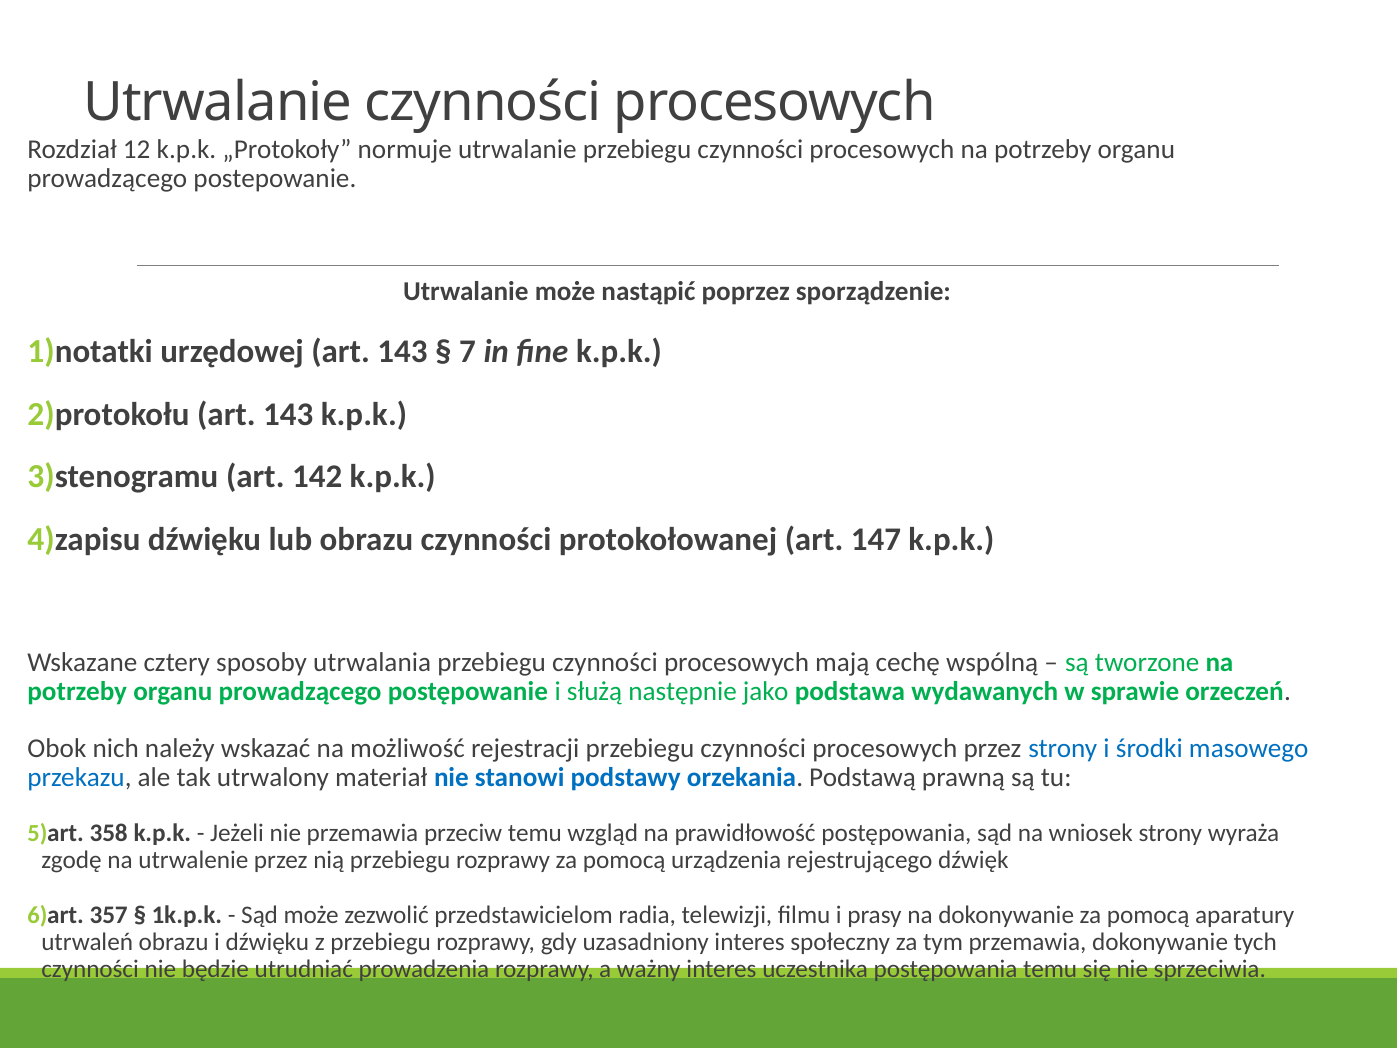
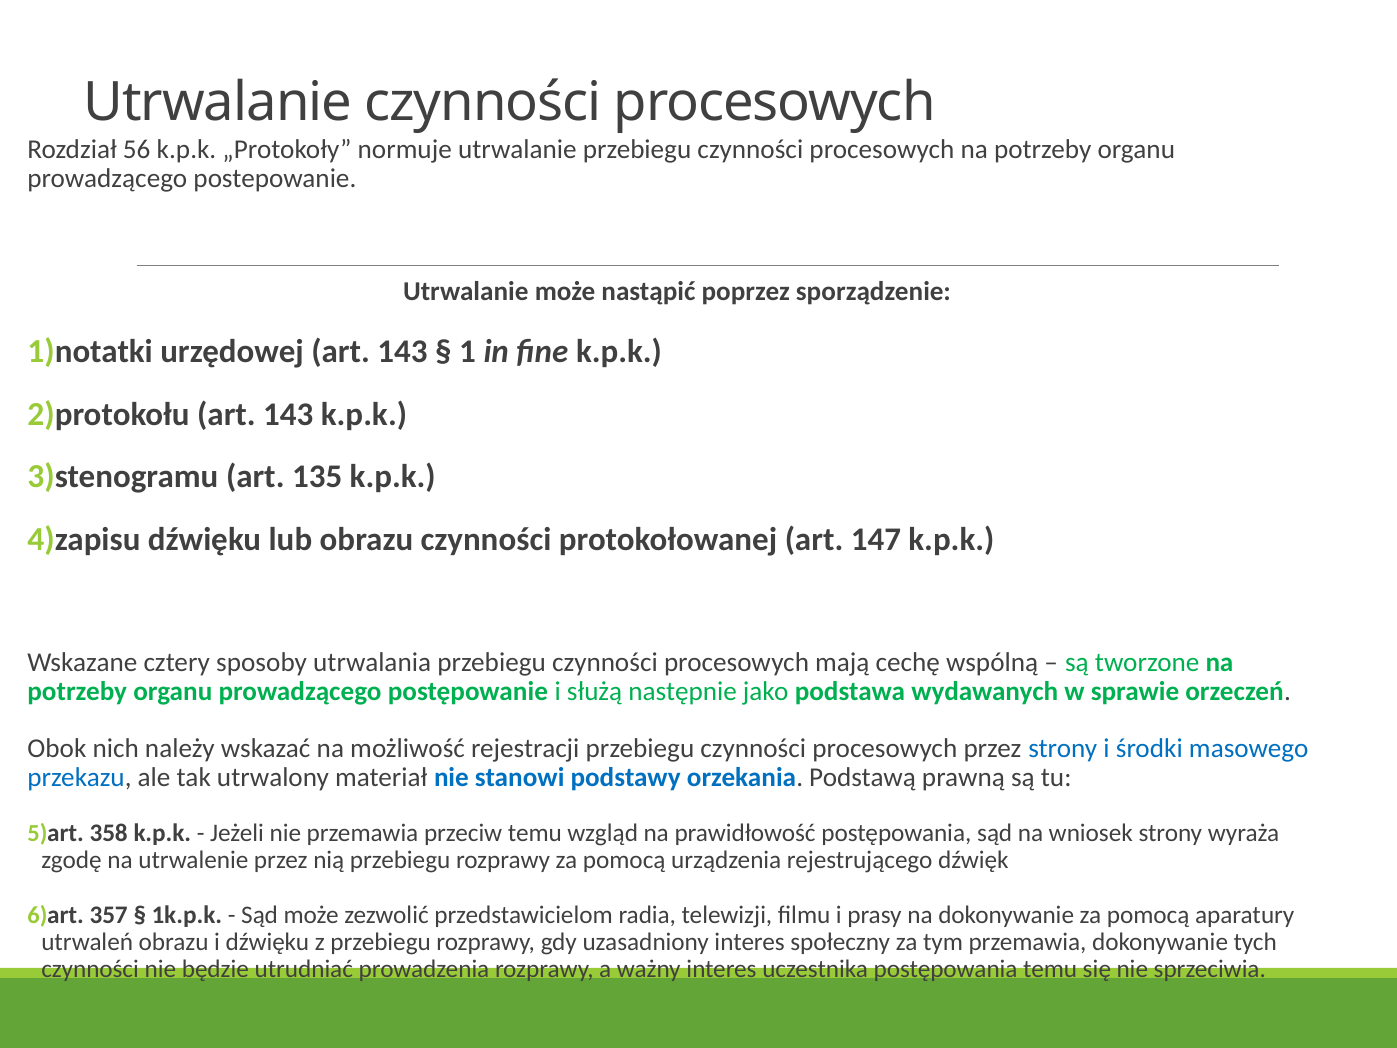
12: 12 -> 56
7: 7 -> 1
142: 142 -> 135
